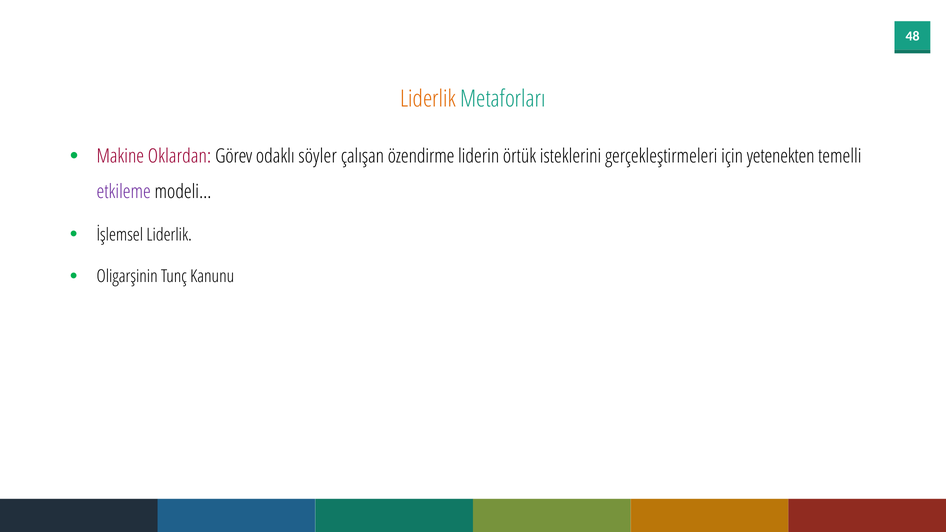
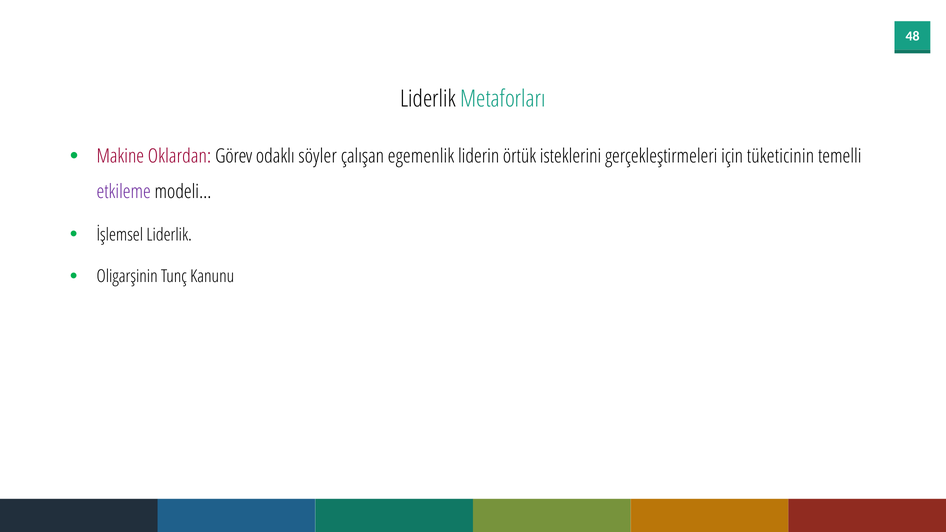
Liderlik at (428, 99) colour: orange -> black
özendirme: özendirme -> egemenlik
yetenekten: yetenekten -> tüketicinin
